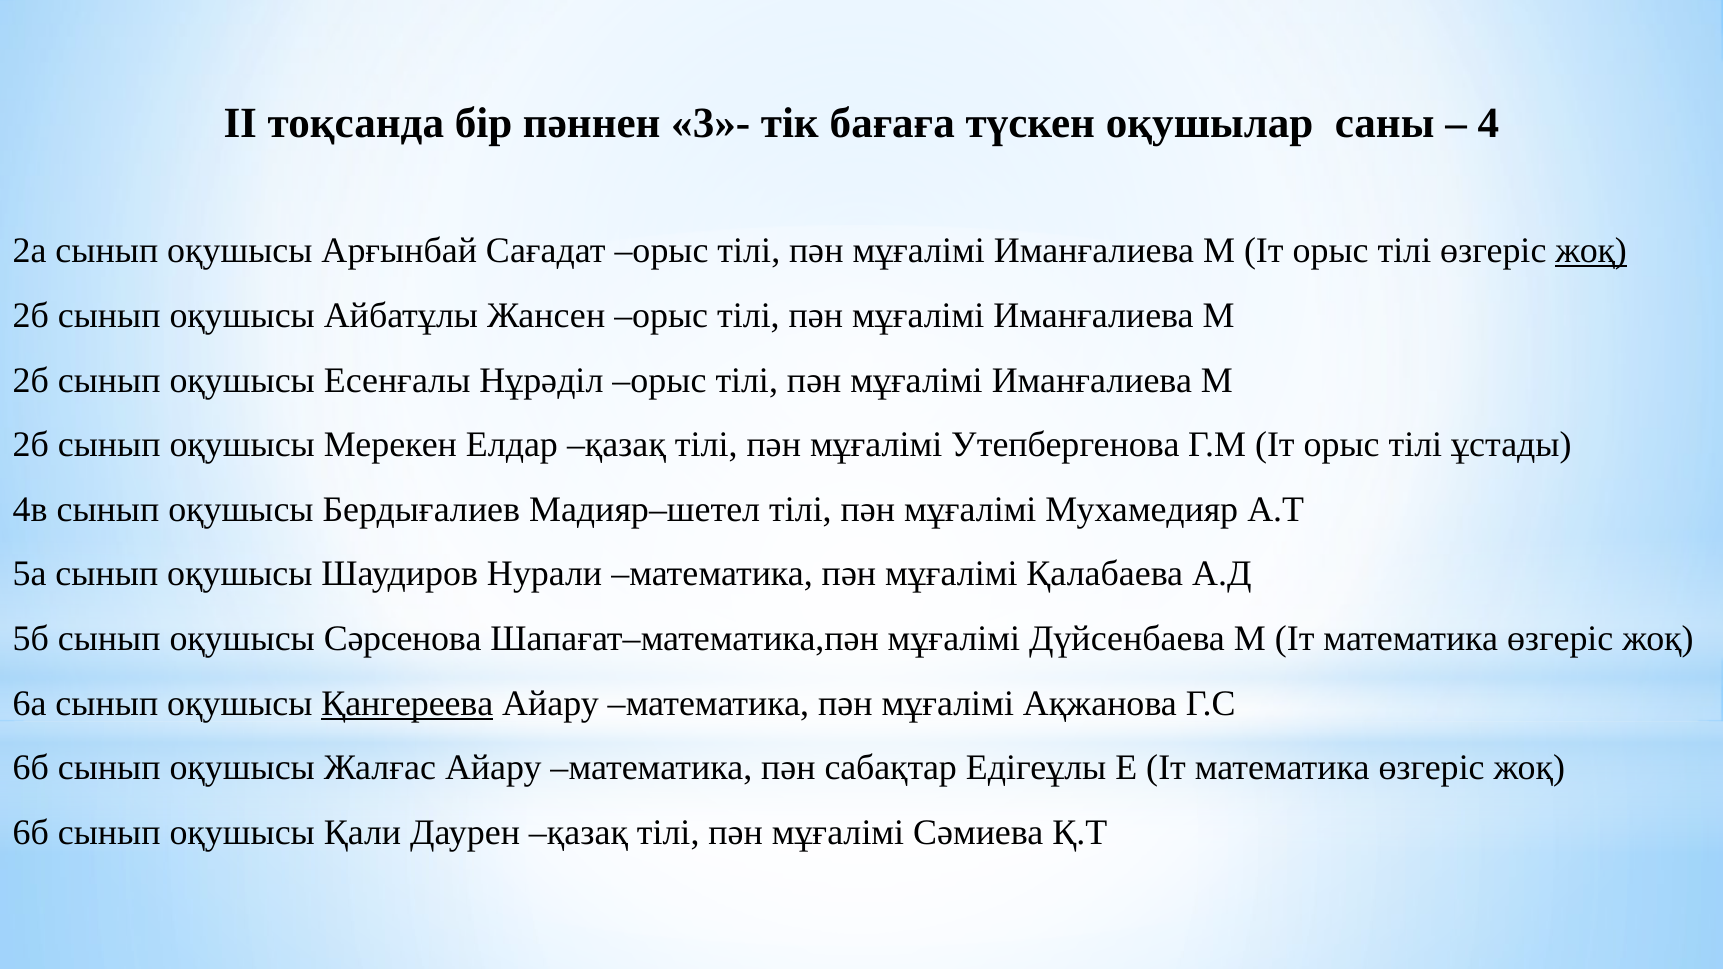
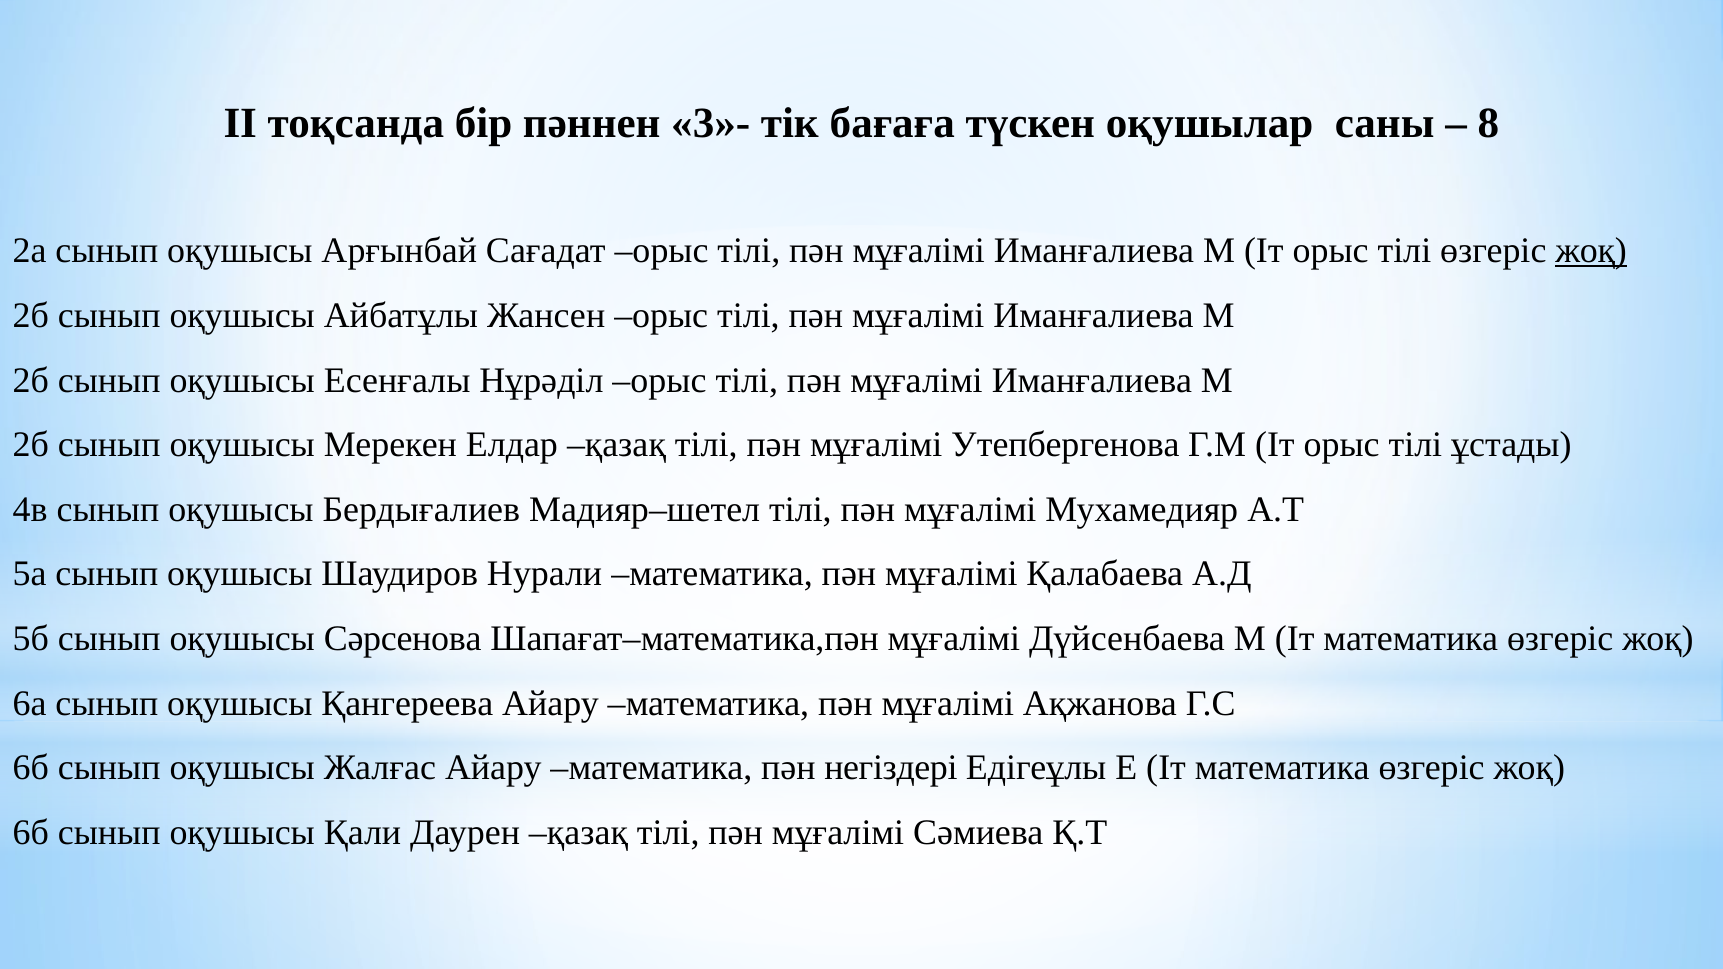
4: 4 -> 8
Қангереева underline: present -> none
сабақтар: сабақтар -> негіздері
